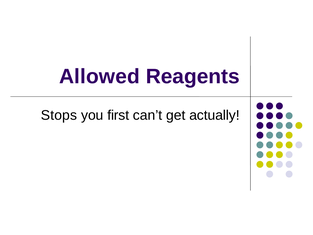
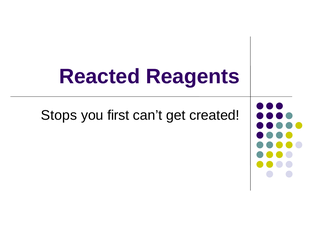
Allowed: Allowed -> Reacted
actually: actually -> created
